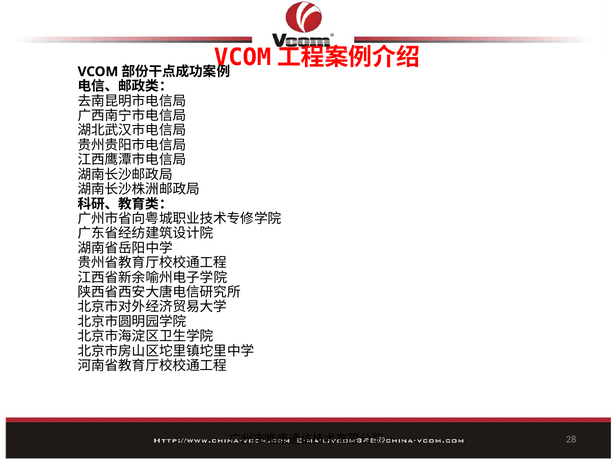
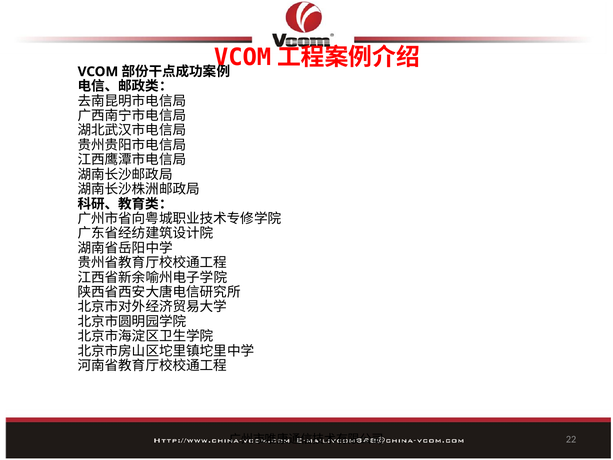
28: 28 -> 22
